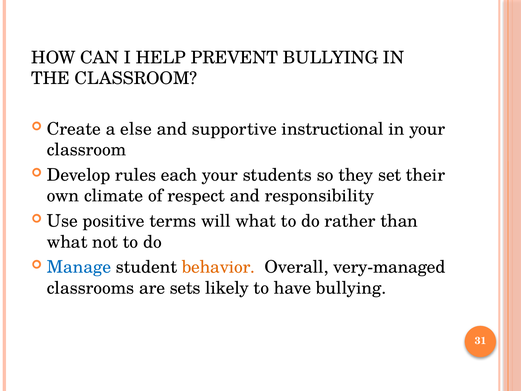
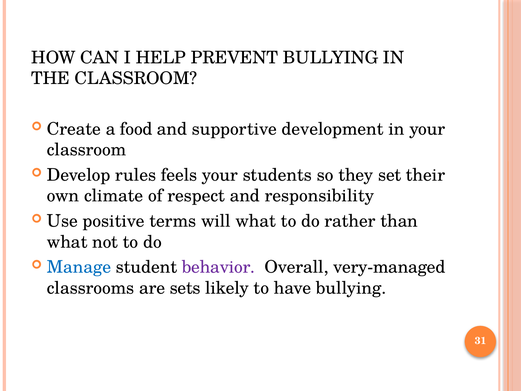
else: else -> food
instructional: instructional -> development
each: each -> feels
behavior colour: orange -> purple
